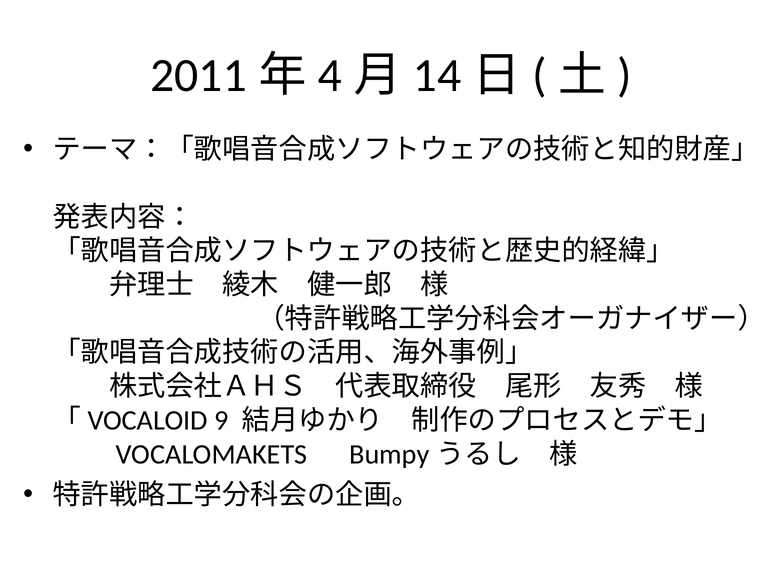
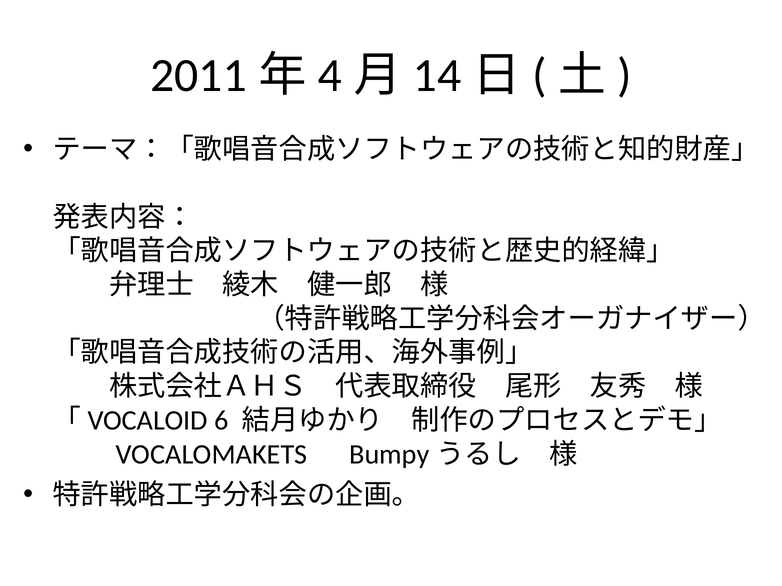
9: 9 -> 6
